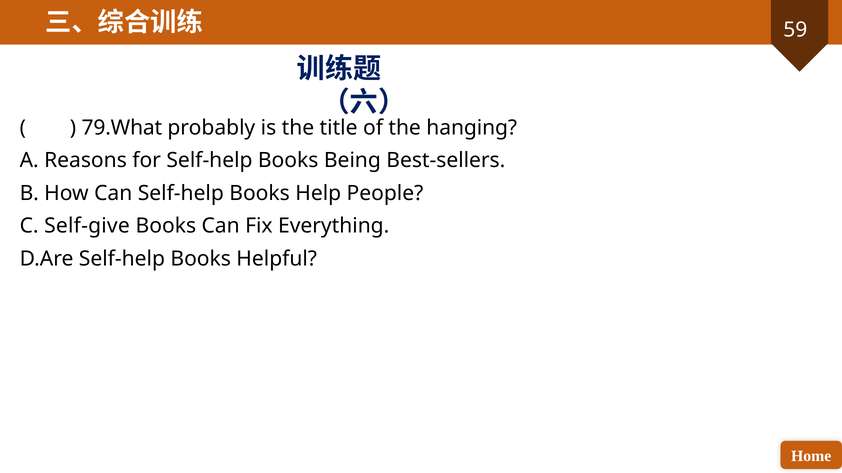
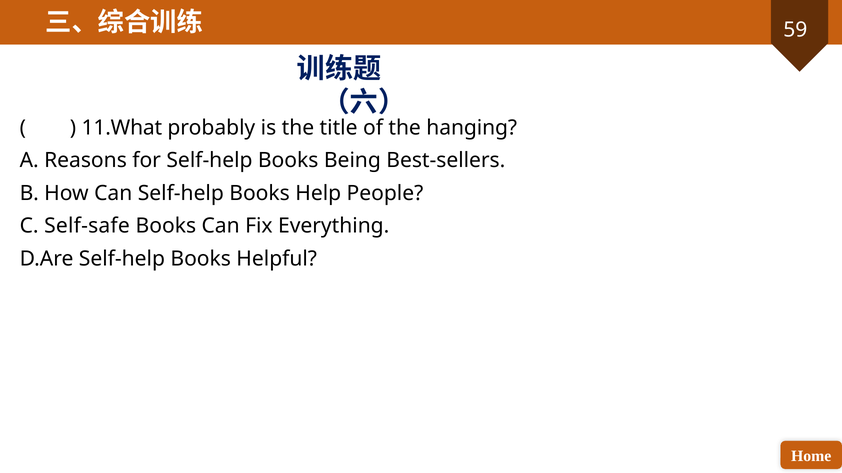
79.What: 79.What -> 11.What
Self-give: Self-give -> Self-safe
